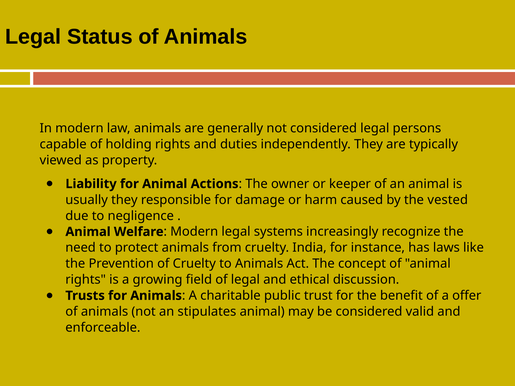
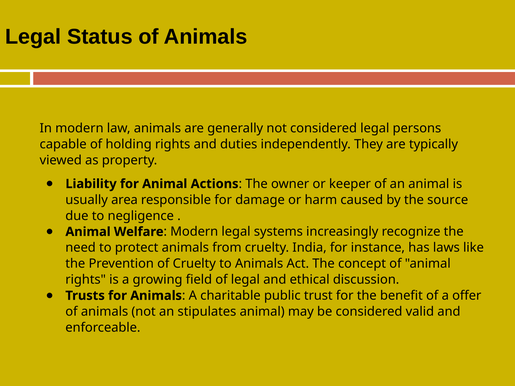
usually they: they -> area
vested: vested -> source
